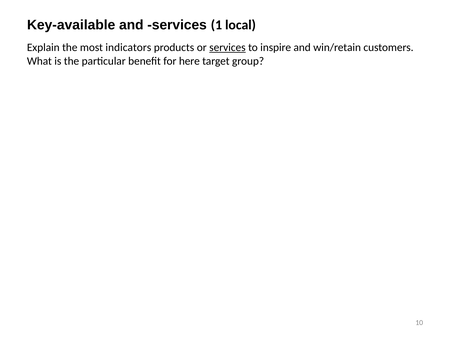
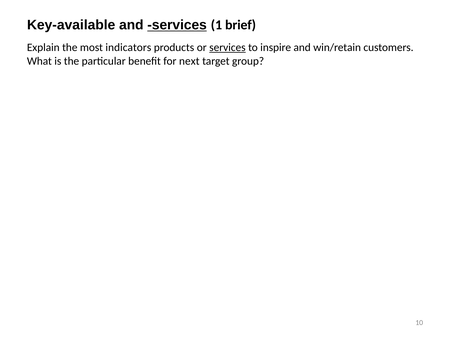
services at (177, 25) underline: none -> present
local: local -> brief
here: here -> next
